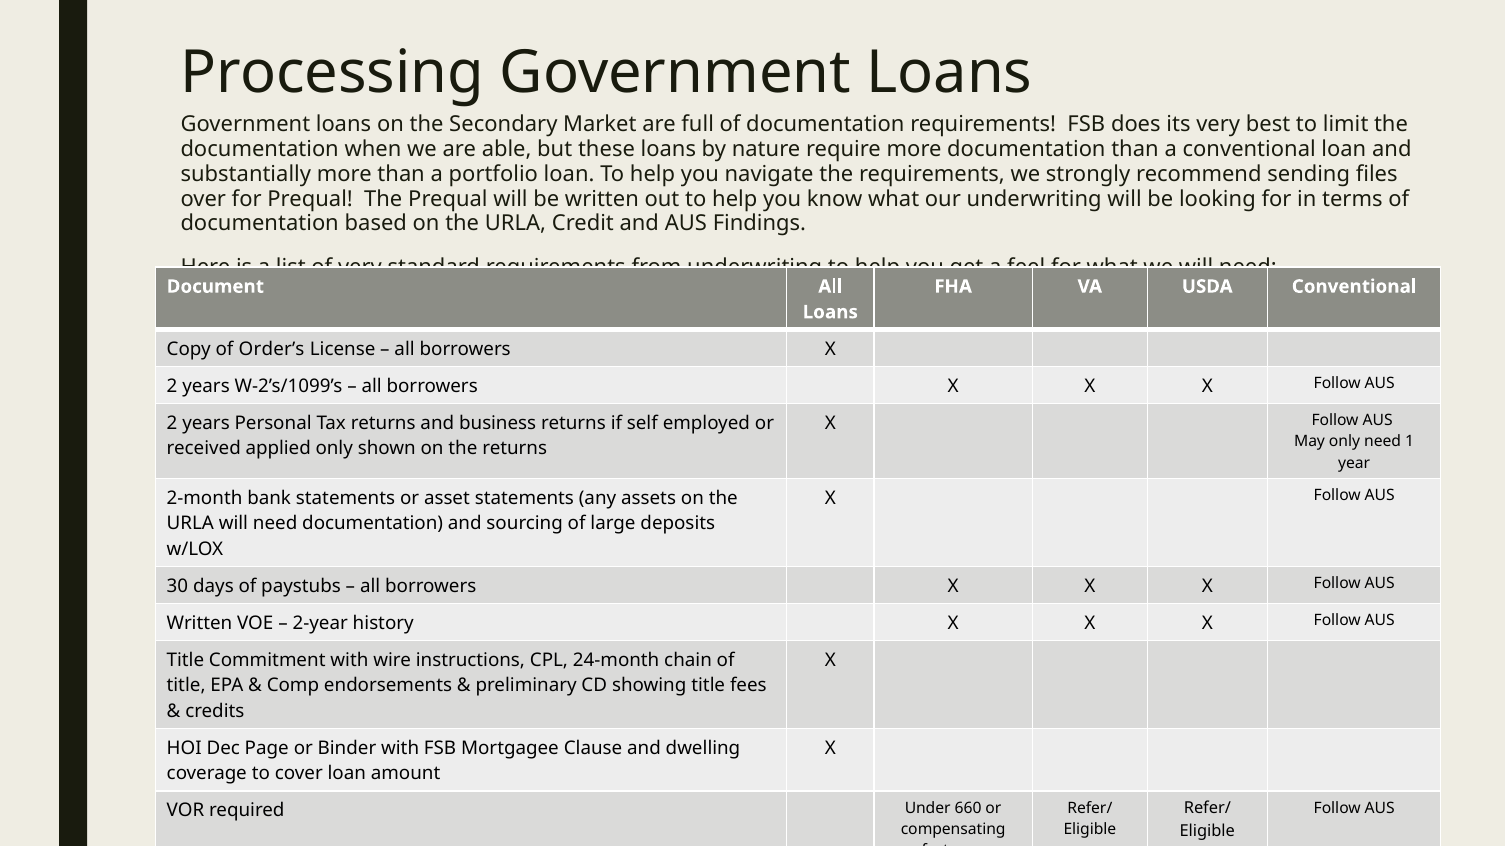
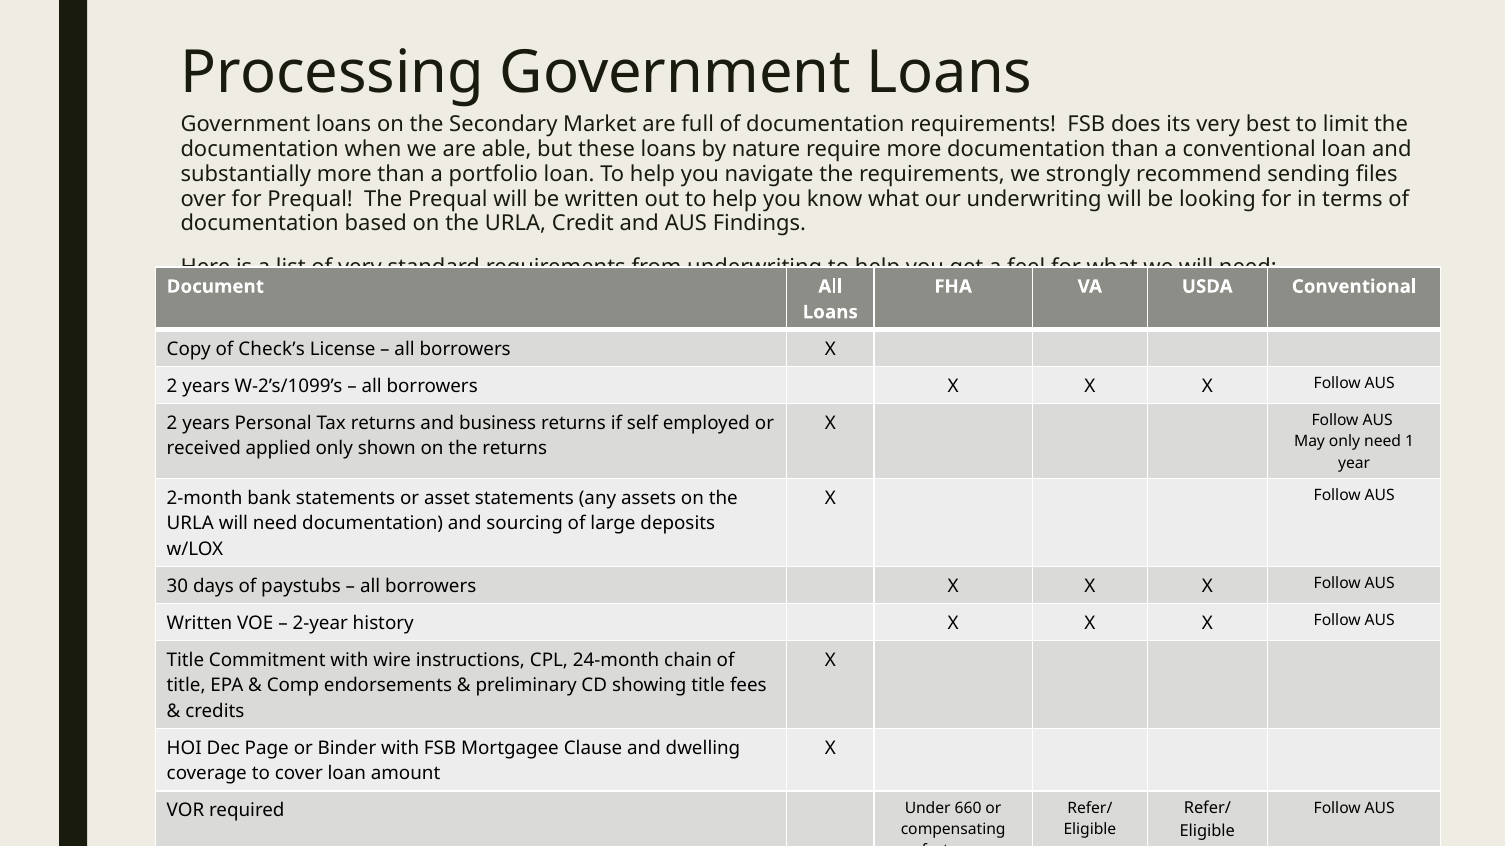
Order’s: Order’s -> Check’s
